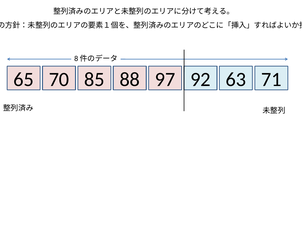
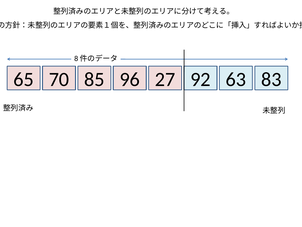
88: 88 -> 96
97: 97 -> 27
71: 71 -> 83
